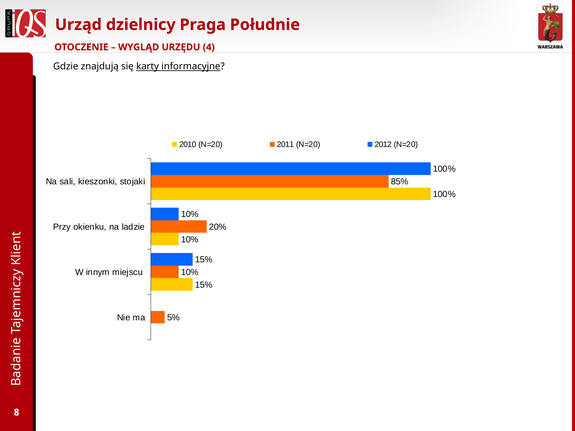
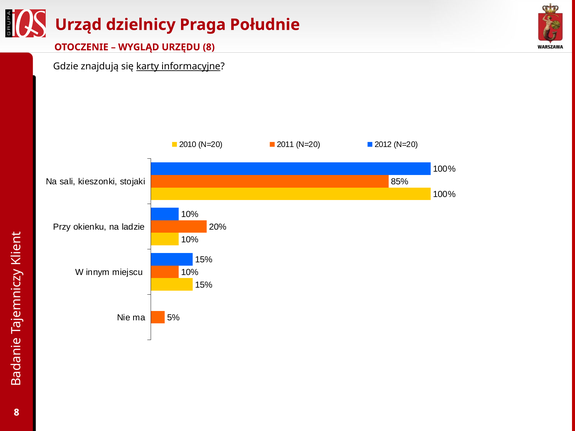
URZĘDU 4: 4 -> 8
